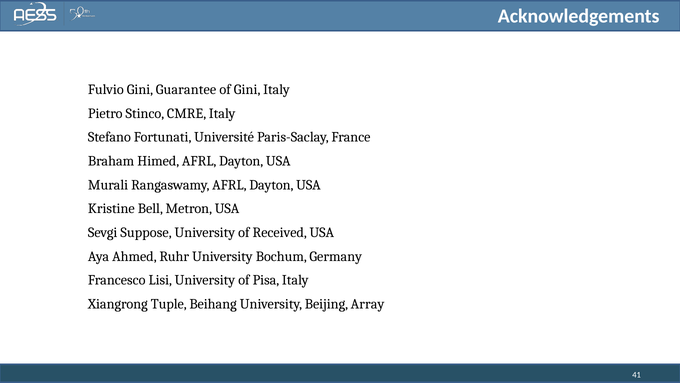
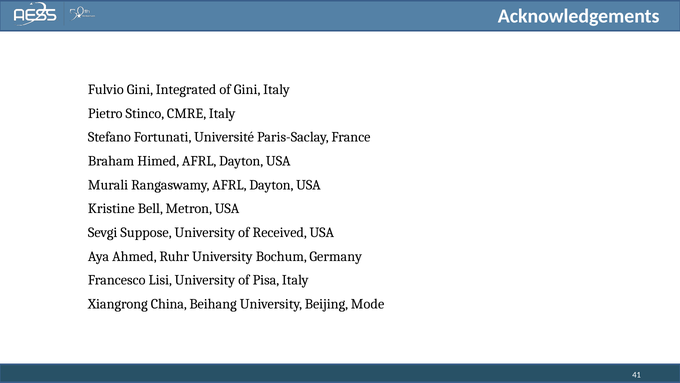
Guarantee: Guarantee -> Integrated
Tuple: Tuple -> China
Array: Array -> Mode
